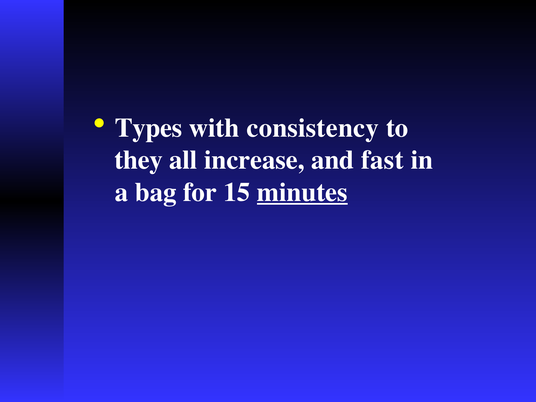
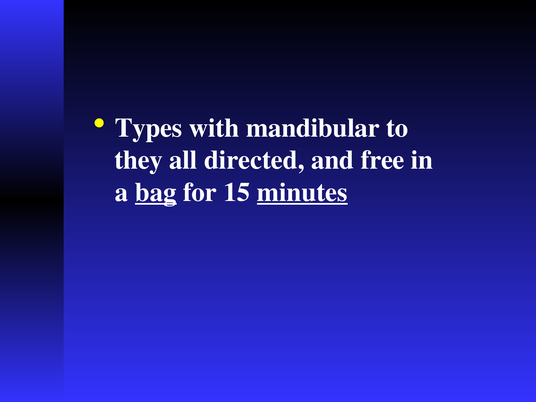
consistency: consistency -> mandibular
increase: increase -> directed
fast: fast -> free
bag underline: none -> present
